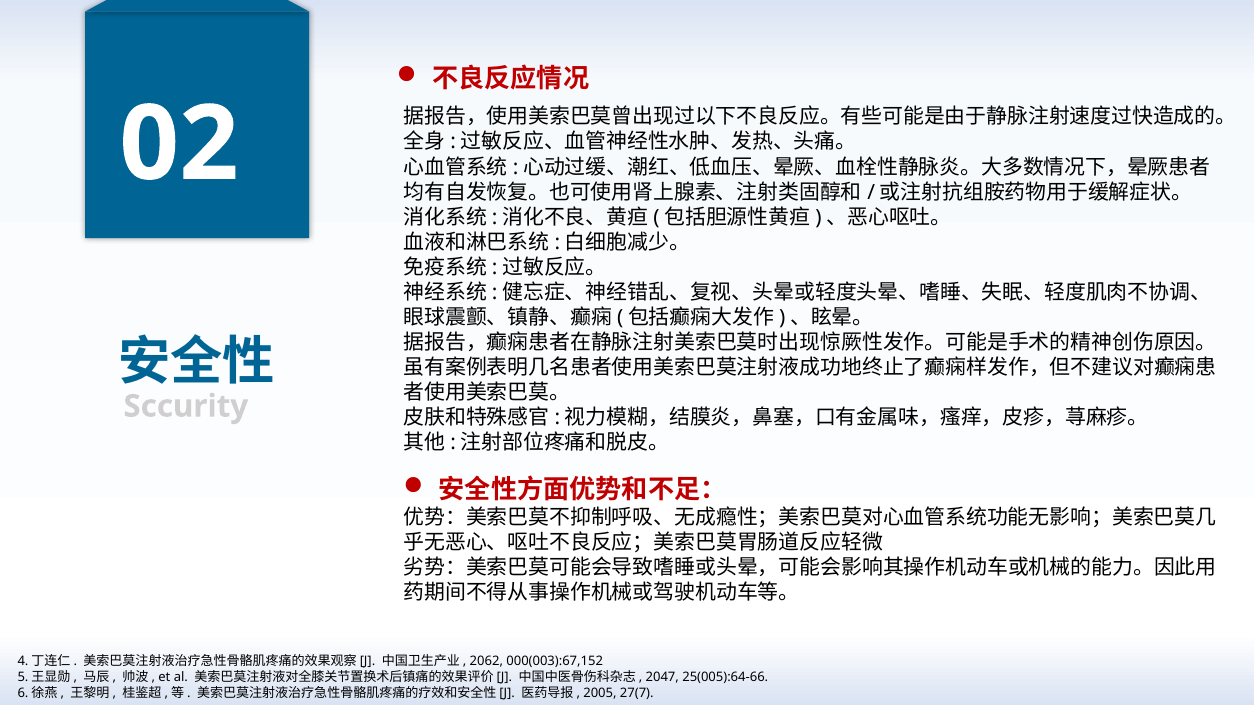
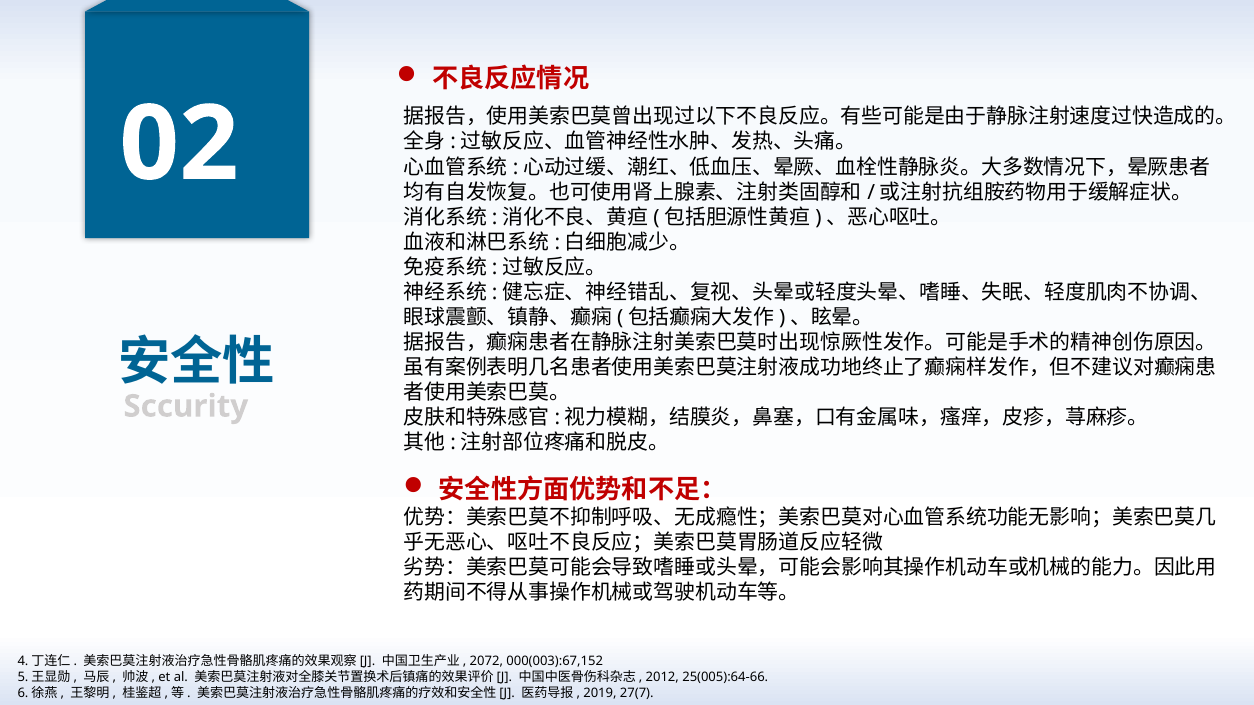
2062: 2062 -> 2072
2047: 2047 -> 2012
2005: 2005 -> 2019
